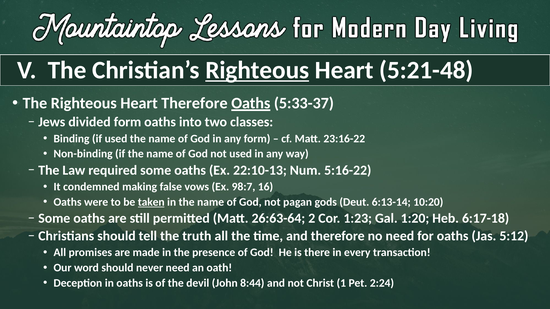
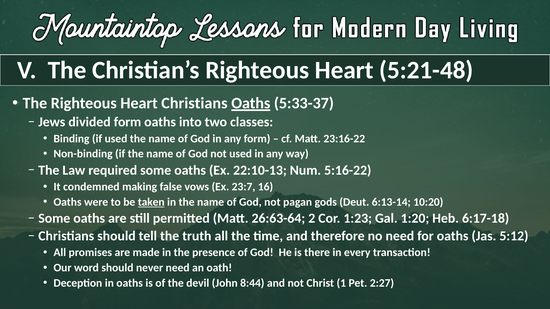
Righteous at (257, 70) underline: present -> none
Heart Therefore: Therefore -> Christians
98:7: 98:7 -> 23:7
2:24: 2:24 -> 2:27
